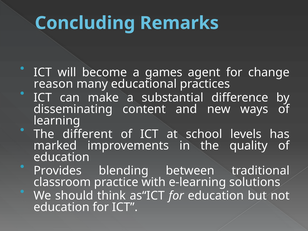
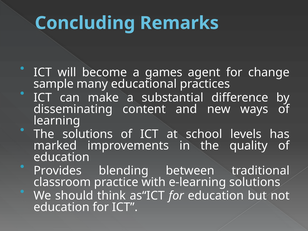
reason: reason -> sample
The different: different -> solutions
